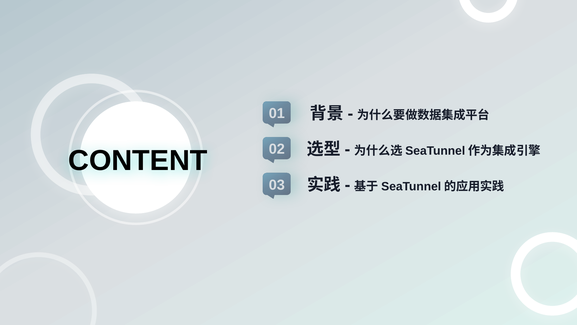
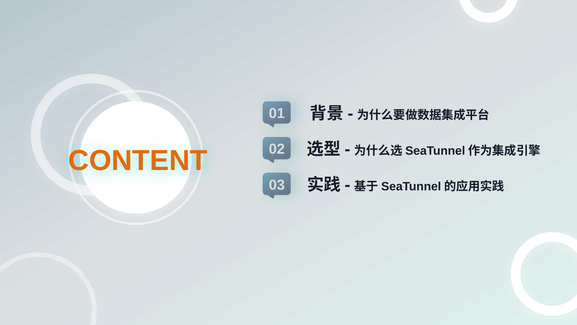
CONTENT colour: black -> orange
